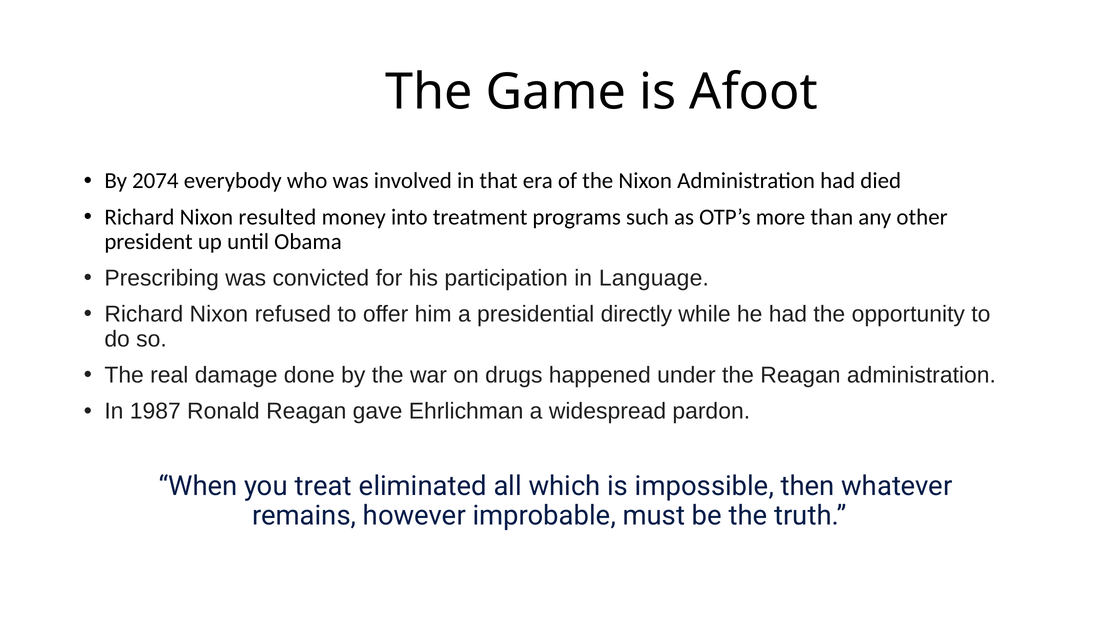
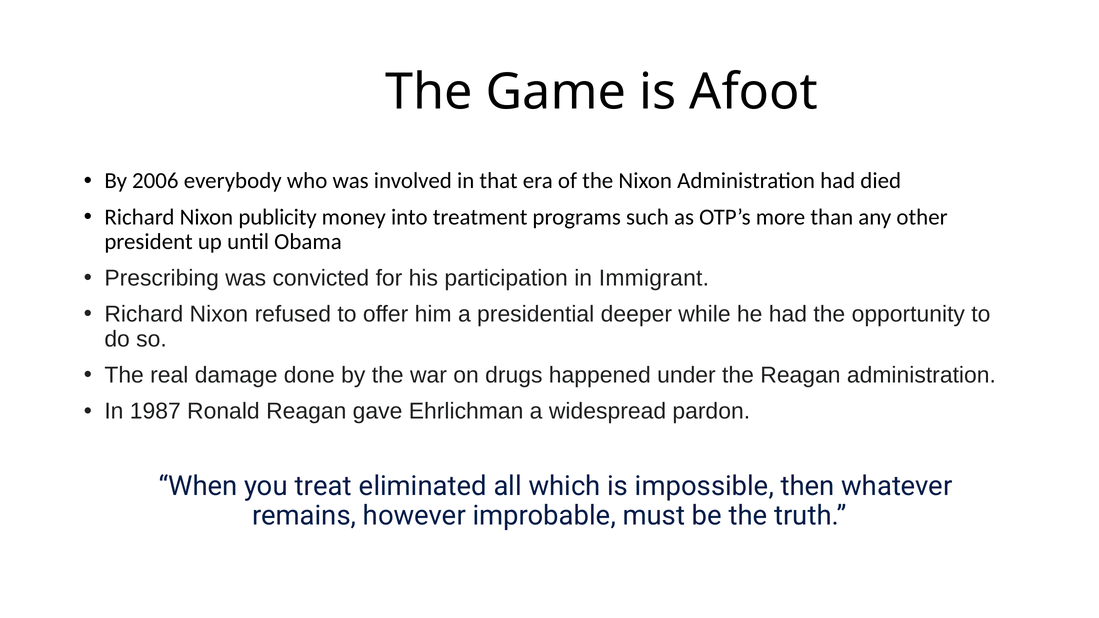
2074: 2074 -> 2006
resulted: resulted -> publicity
Language: Language -> Immigrant
directly: directly -> deeper
